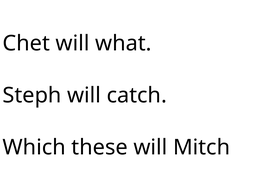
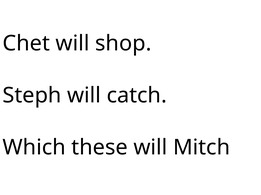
what: what -> shop
